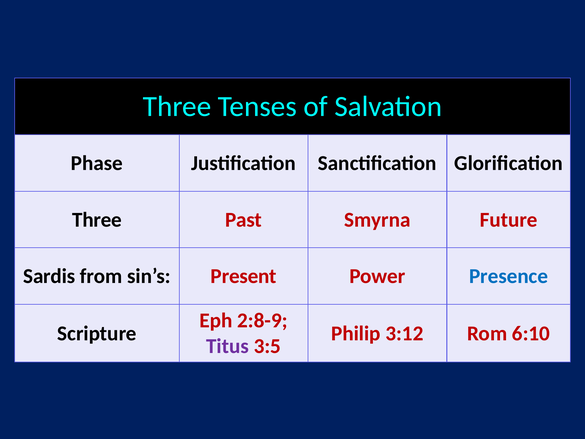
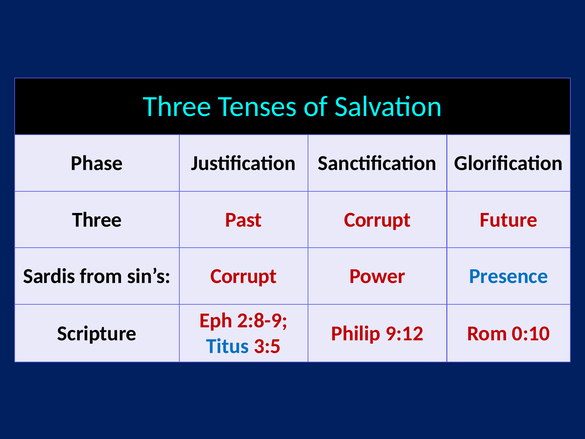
Past Smyrna: Smyrna -> Corrupt
sin’s Present: Present -> Corrupt
3:12: 3:12 -> 9:12
6:10: 6:10 -> 0:10
Titus colour: purple -> blue
